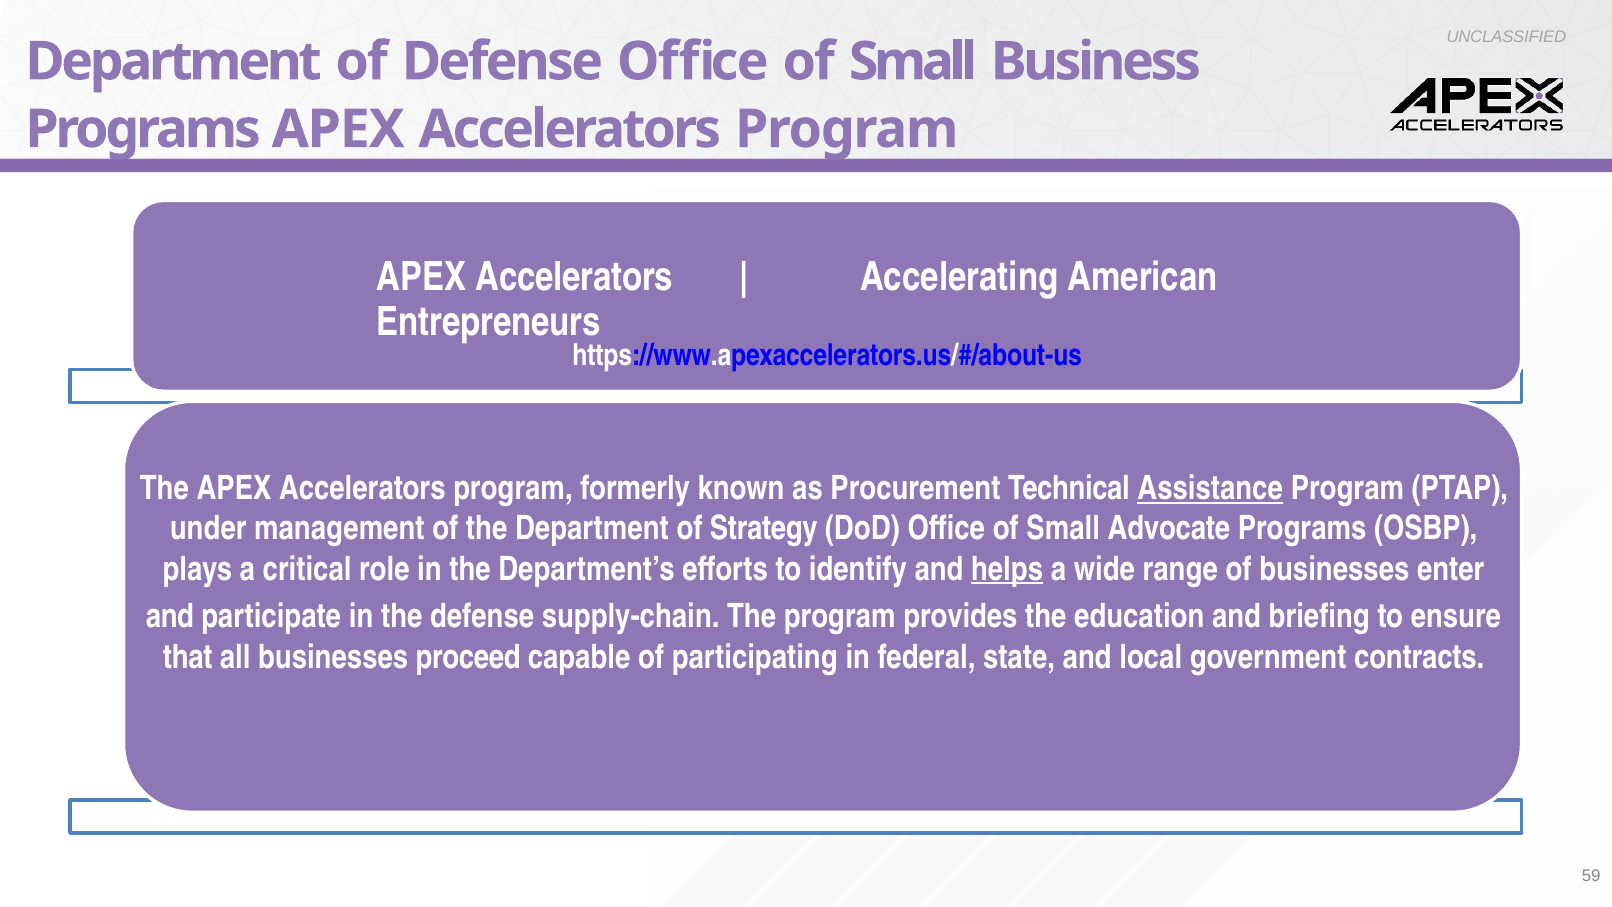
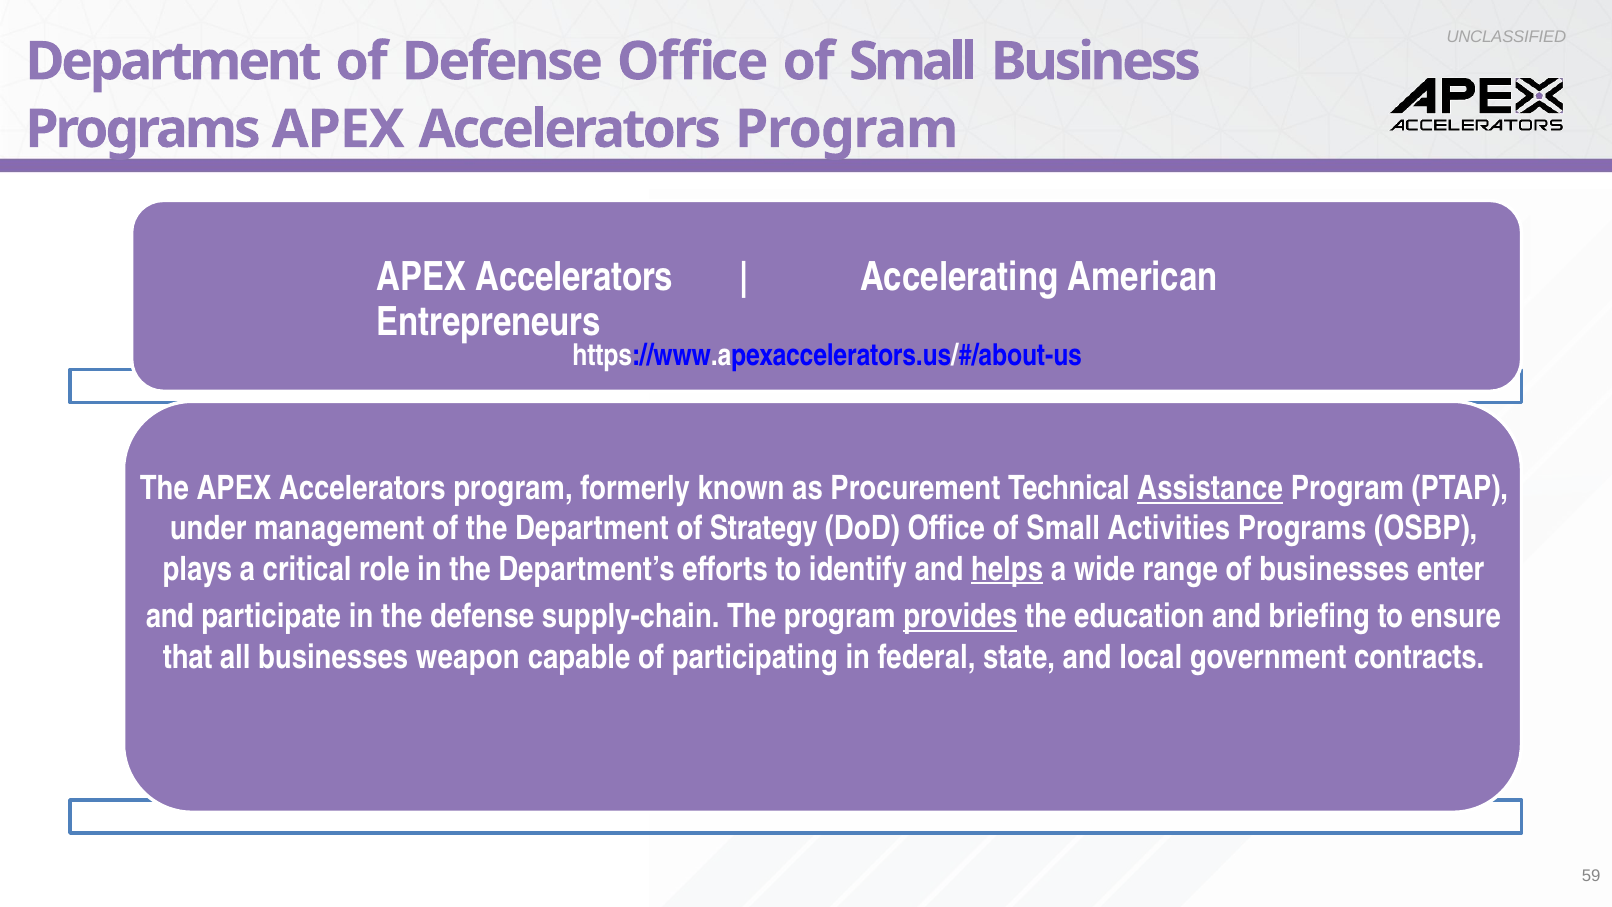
Advocate: Advocate -> Activities
provides underline: none -> present
proceed: proceed -> weapon
